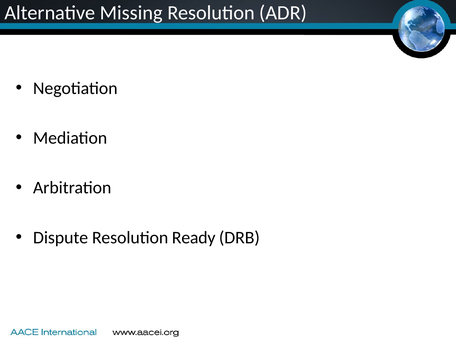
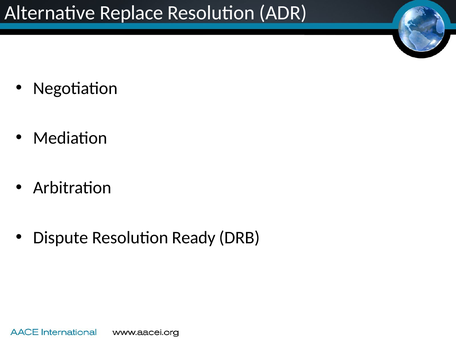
Missing: Missing -> Replace
